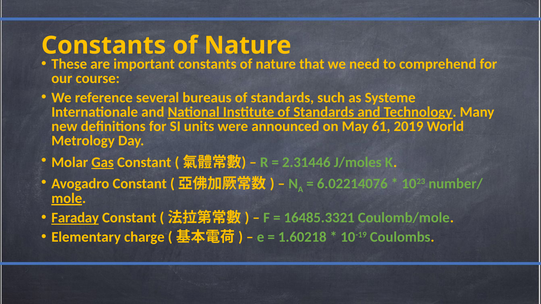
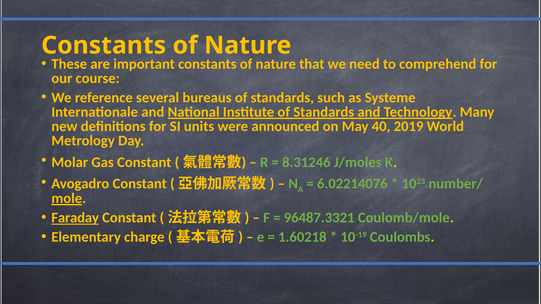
61: 61 -> 40
Gas underline: present -> none
2.31446: 2.31446 -> 8.31246
16485.3321: 16485.3321 -> 96487.3321
